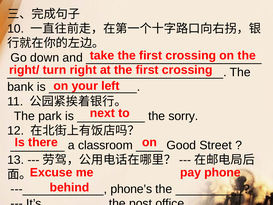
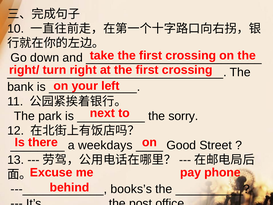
classroom: classroom -> weekdays
phone’s: phone’s -> books’s
